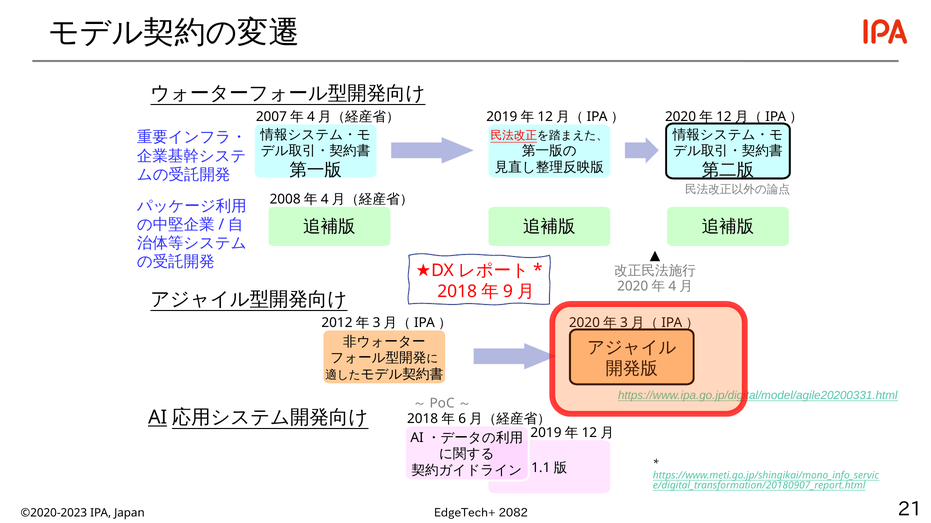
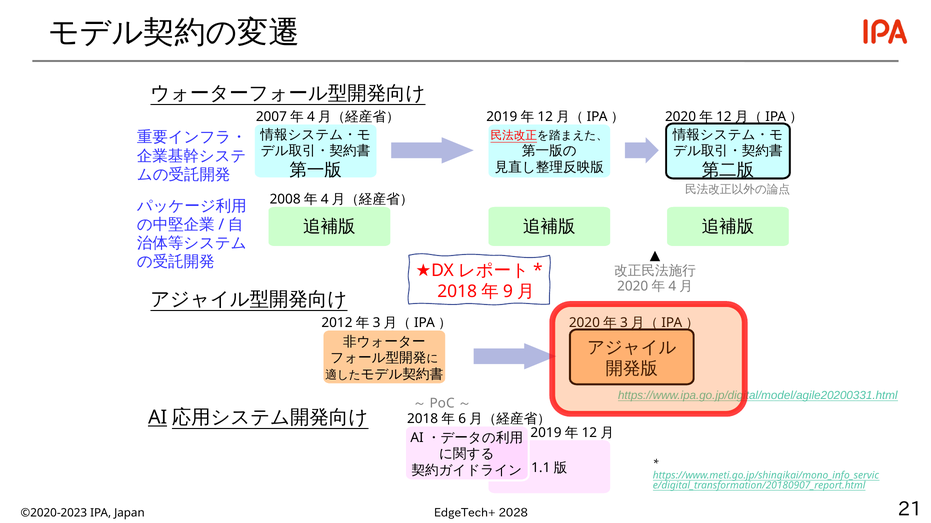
2082: 2082 -> 2028
